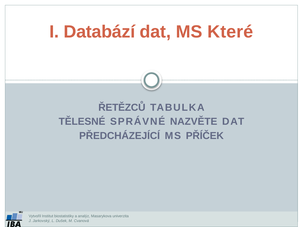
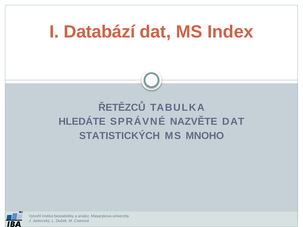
Které: Které -> Index
TĚLESNÉ: TĚLESNÉ -> HLEDÁTE
PŘEDCHÁZEJÍCÍ: PŘEDCHÁZEJÍCÍ -> STATISTICKÝCH
PŘÍČEK: PŘÍČEK -> MNOHO
